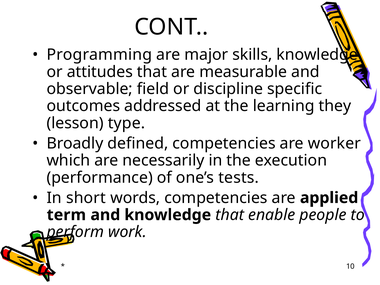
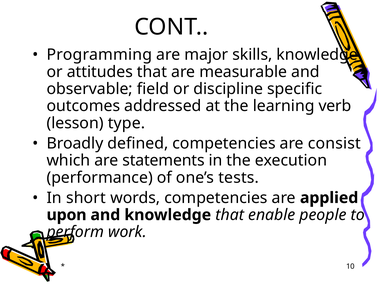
they: they -> verb
worker: worker -> consist
necessarily: necessarily -> statements
term: term -> upon
